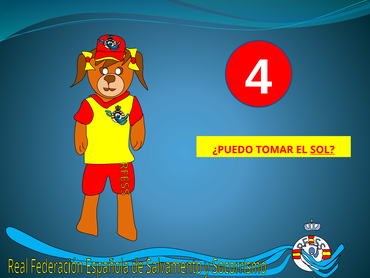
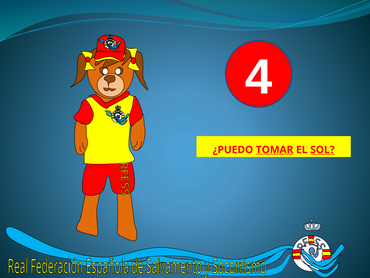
TOMAR underline: none -> present
